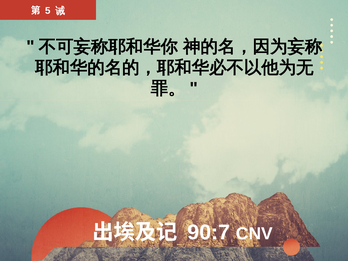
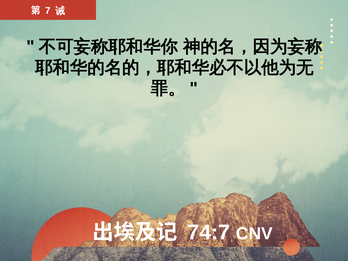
5: 5 -> 7
90:7: 90:7 -> 74:7
